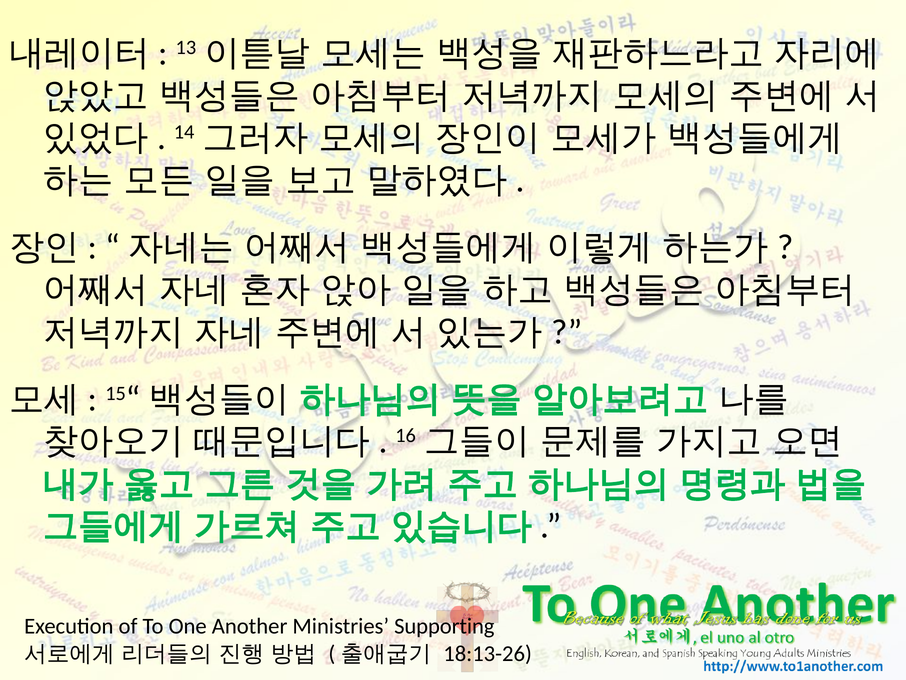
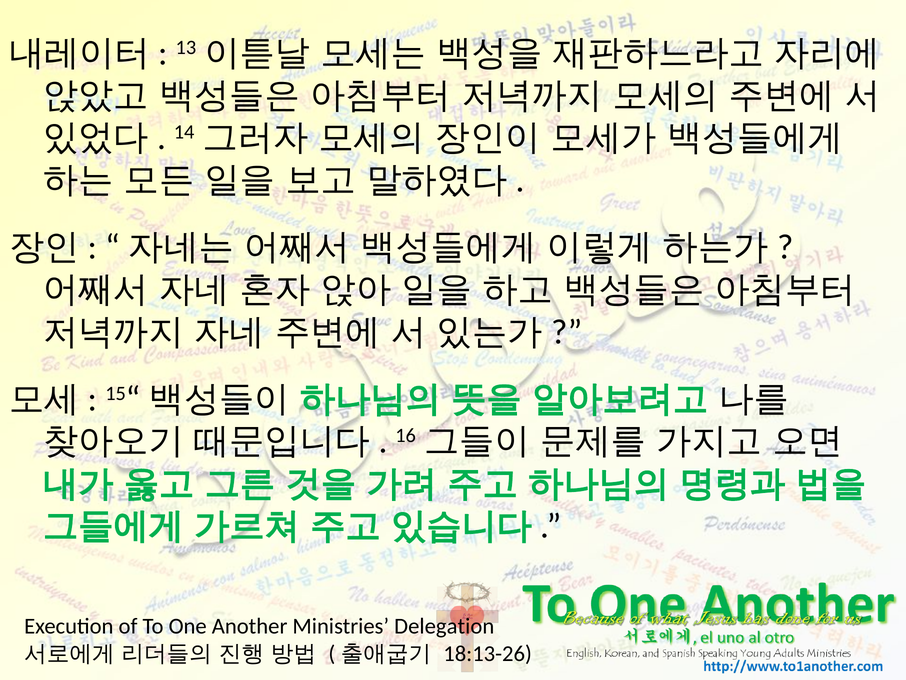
Supporting: Supporting -> Delegation
